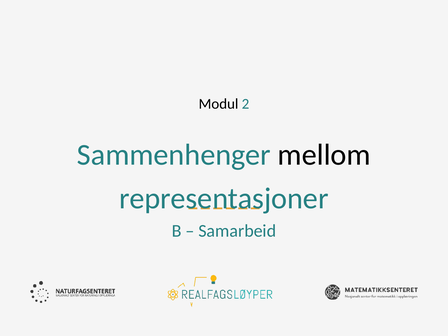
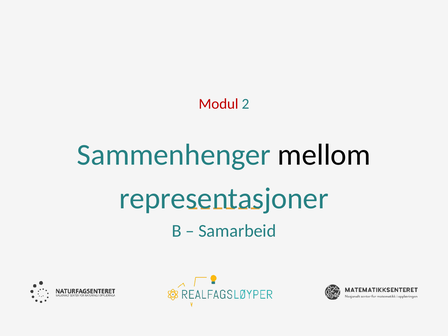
Modul colour: black -> red
